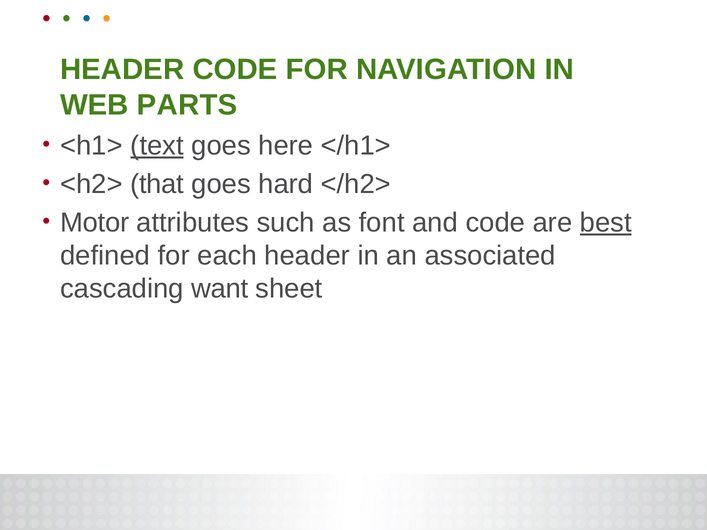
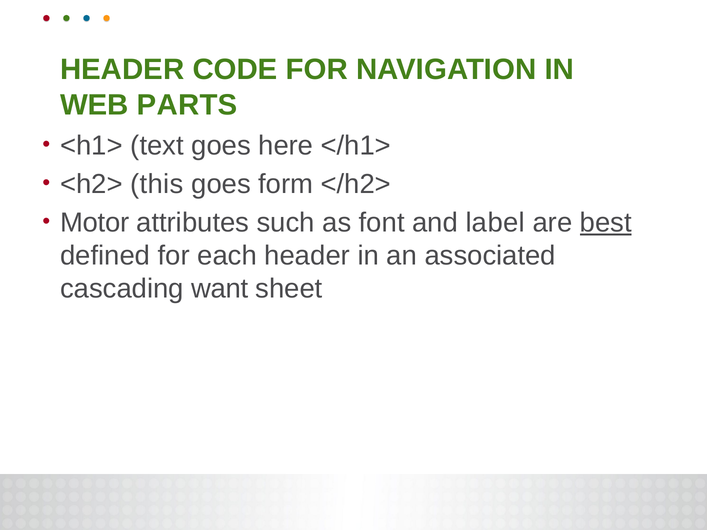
text underline: present -> none
that: that -> this
hard: hard -> form
and code: code -> label
